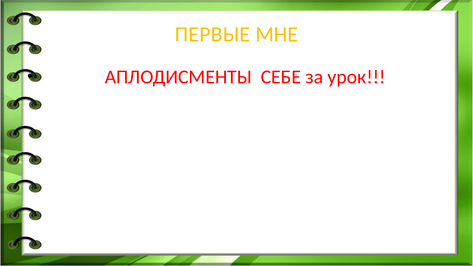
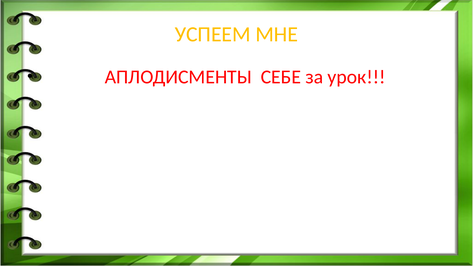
ПЕРВЫЕ: ПЕРВЫЕ -> УСПЕЕМ
